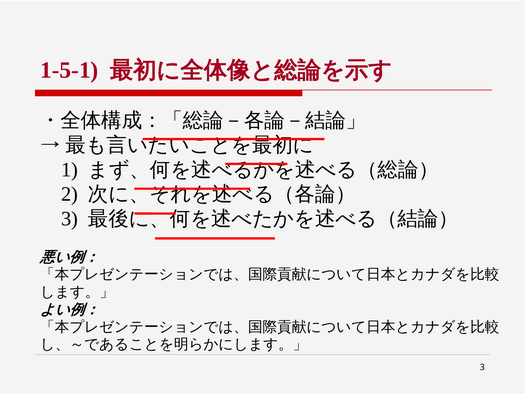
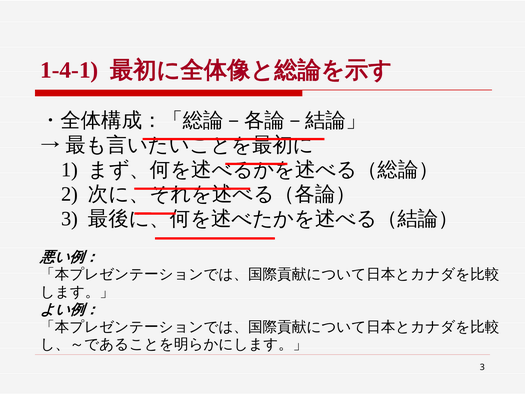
1-5-1: 1-5-1 -> 1-4-1
